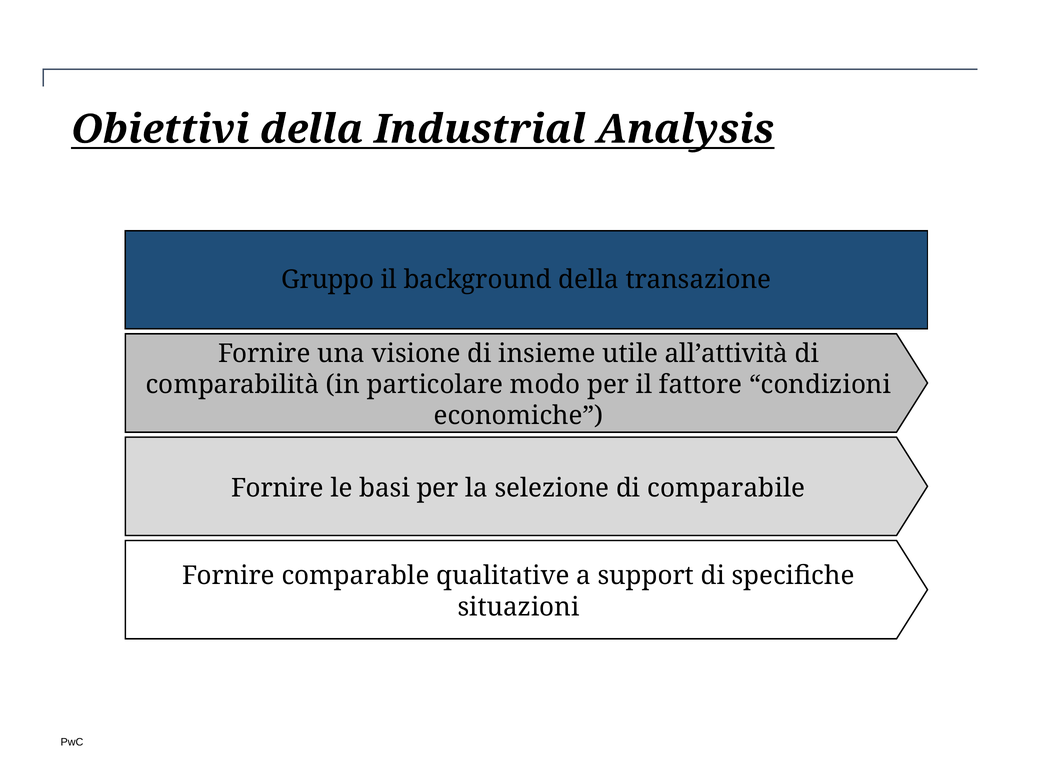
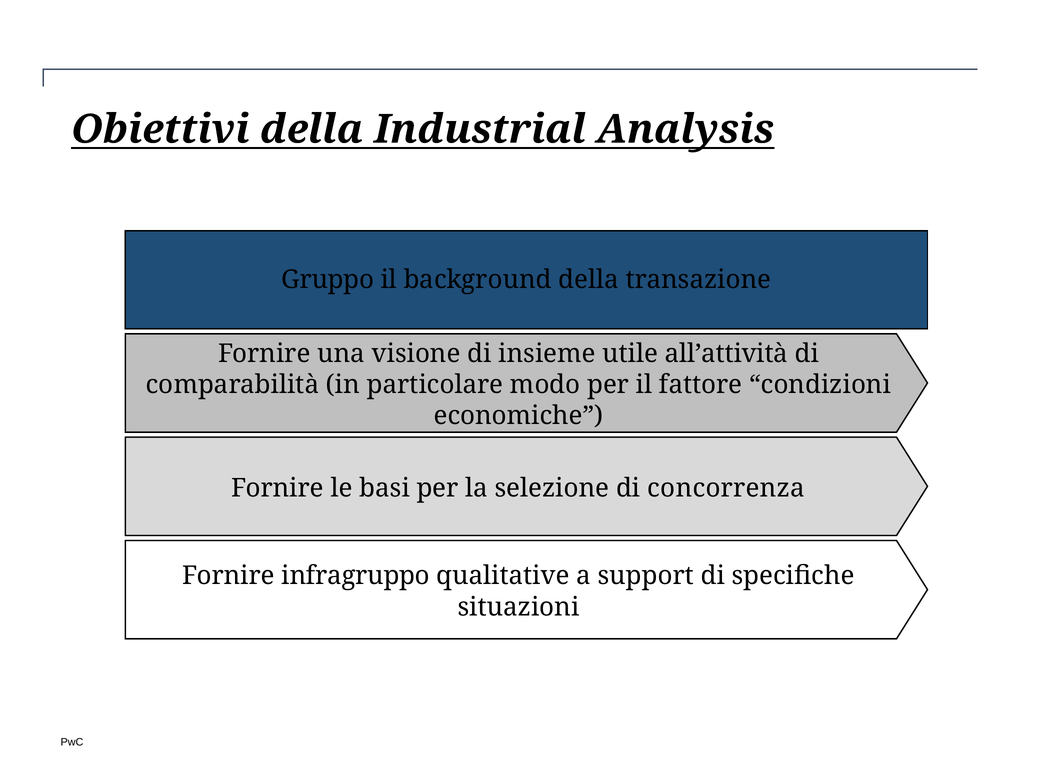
comparabile: comparabile -> concorrenza
comparable: comparable -> infragruppo
